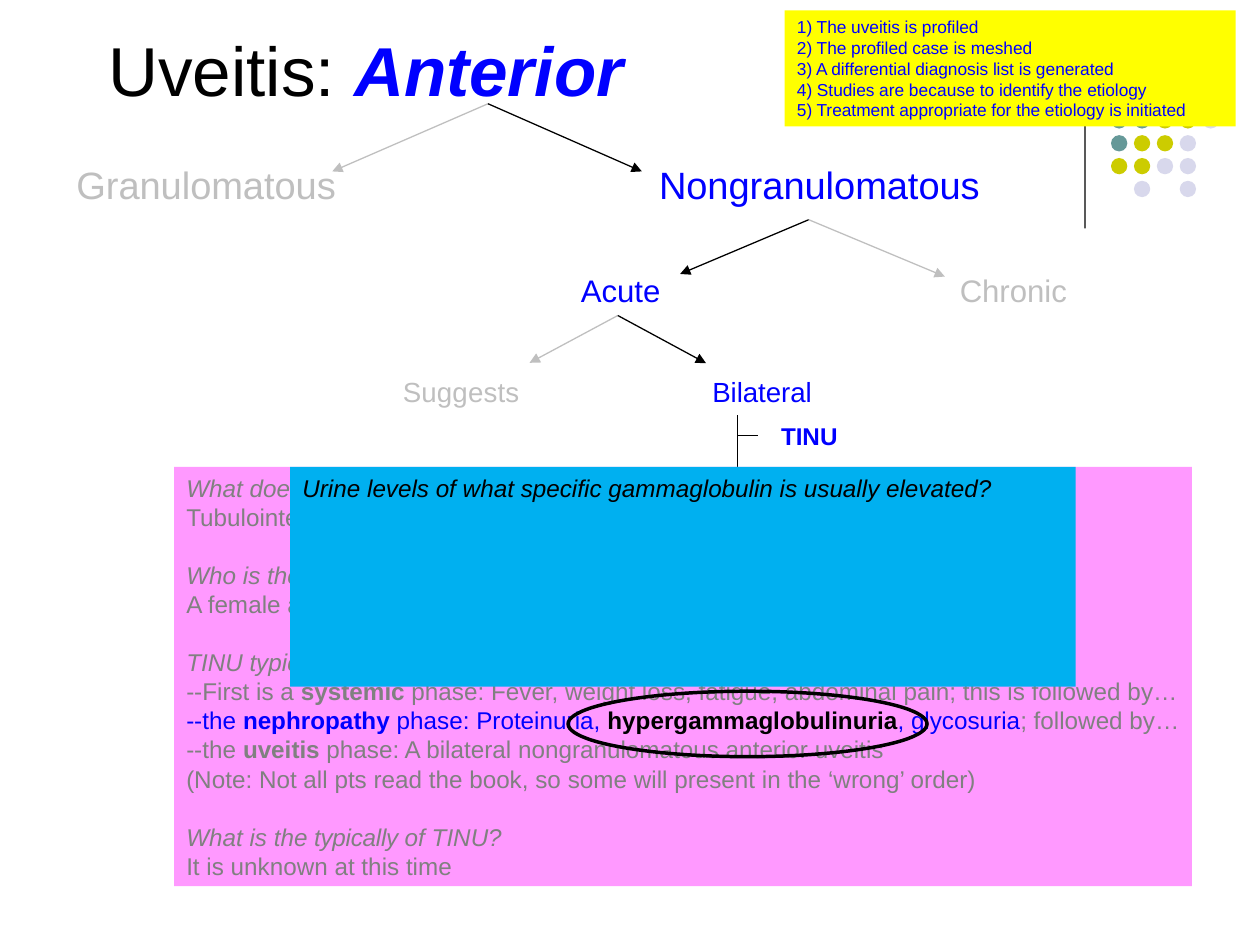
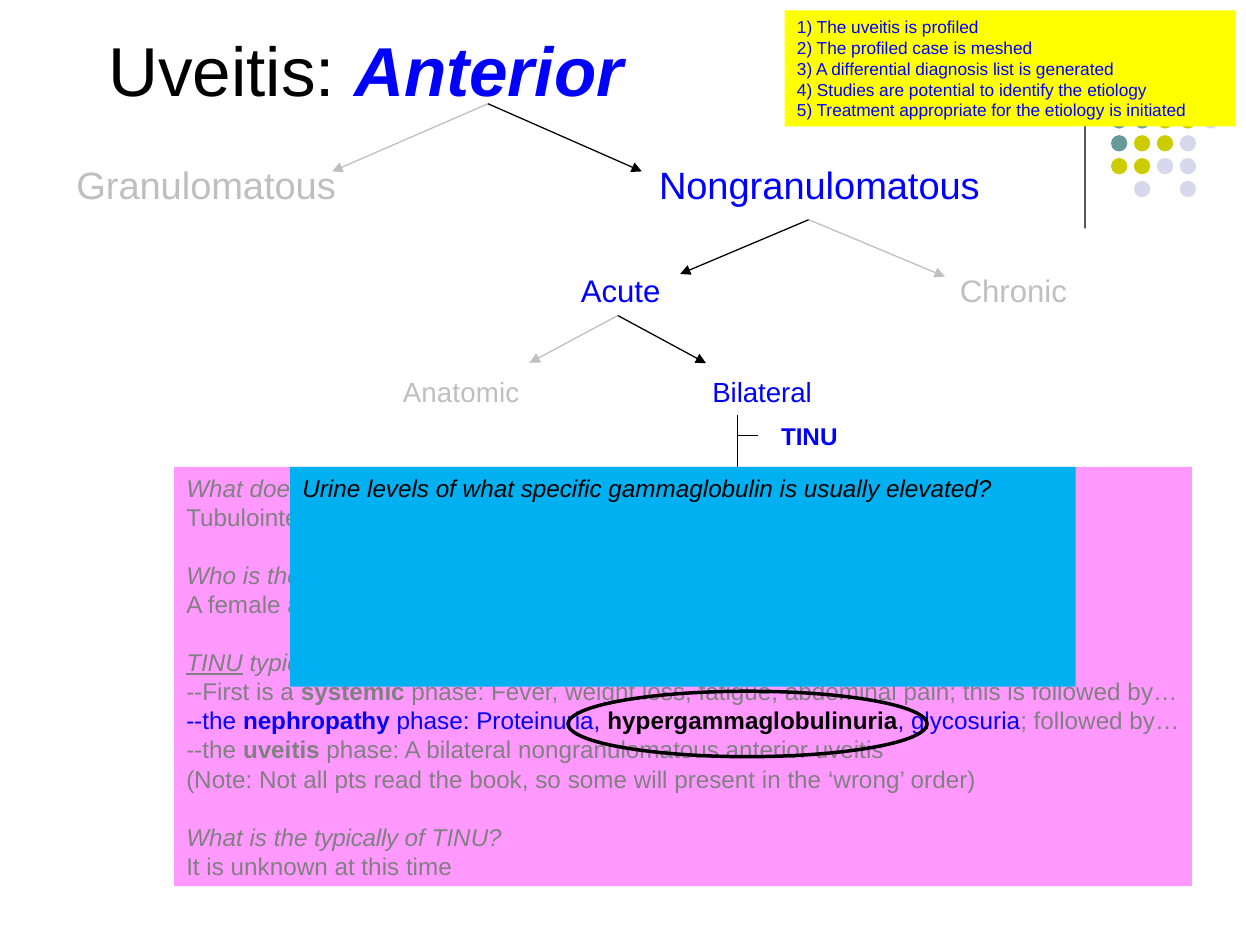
are because: because -> potential
Suggests: Suggests -> Anatomic
TINU at (215, 664) underline: none -> present
